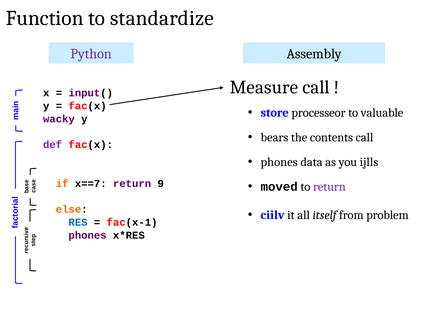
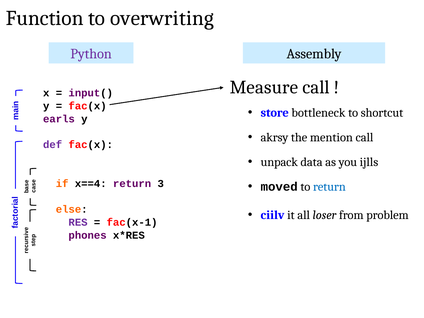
standardize: standardize -> overwriting
processeor: processeor -> bottleneck
valuable: valuable -> shortcut
wacky: wacky -> earls
bears: bears -> akrsy
contents: contents -> mention
phones at (279, 162): phones -> unpack
x==7: x==7 -> x==4
9: 9 -> 3
return at (329, 187) colour: purple -> blue
itself: itself -> loser
RES colour: blue -> purple
